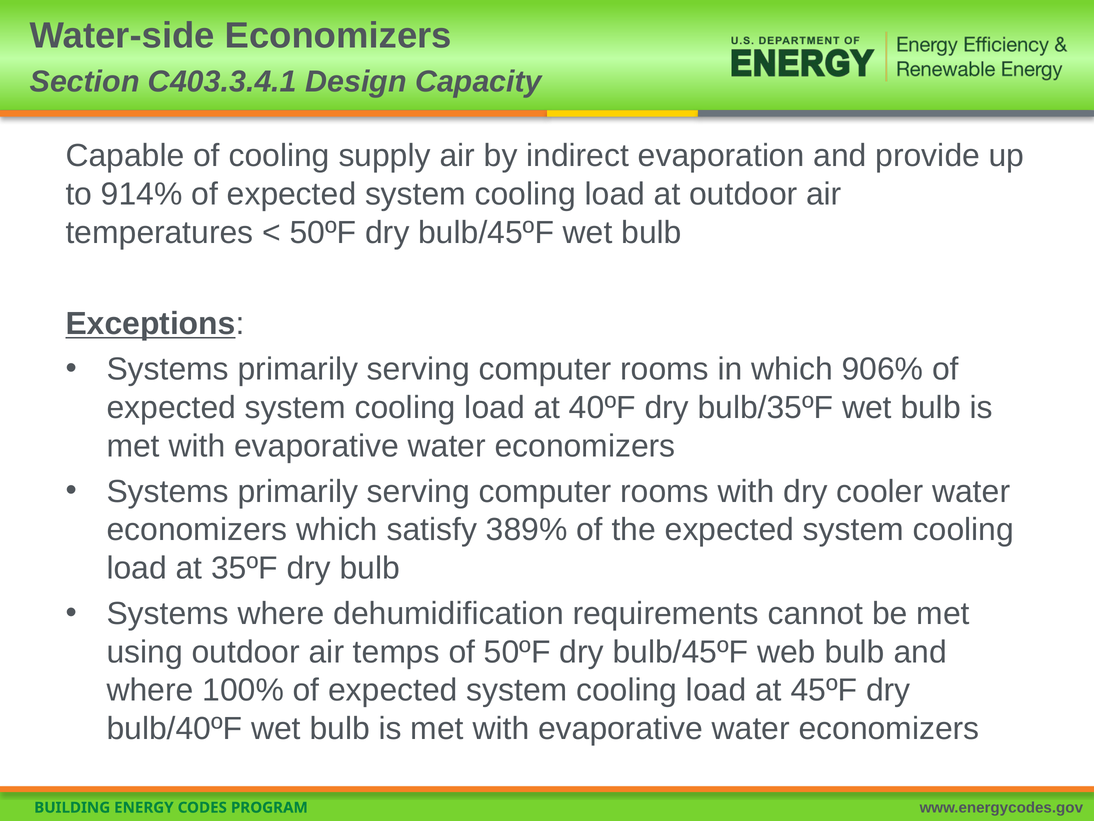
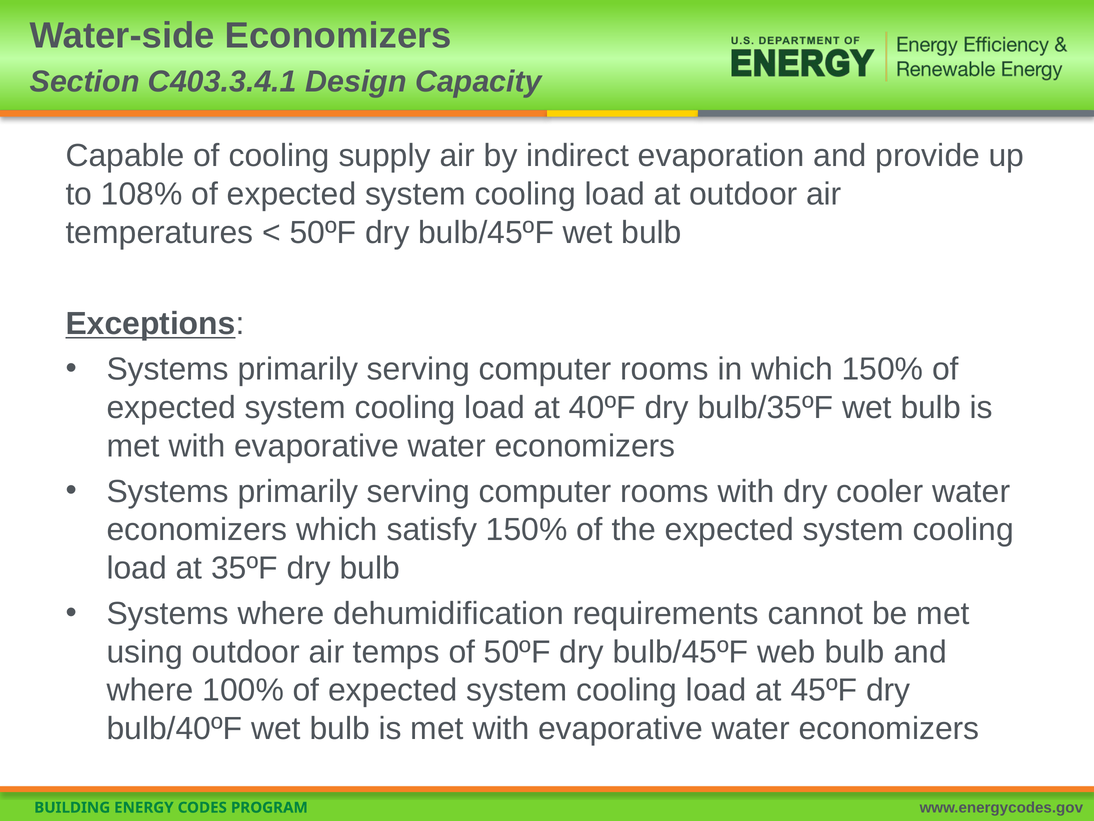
914%: 914% -> 108%
which 906%: 906% -> 150%
satisfy 389%: 389% -> 150%
